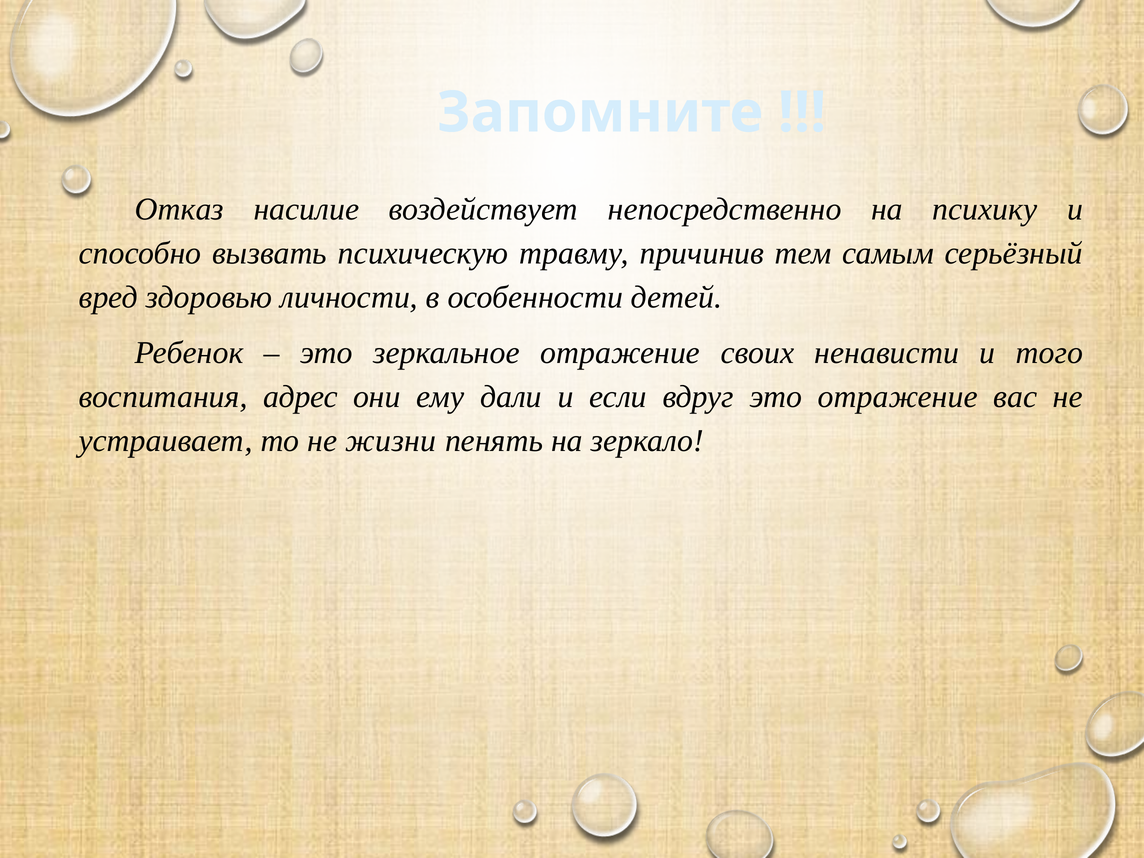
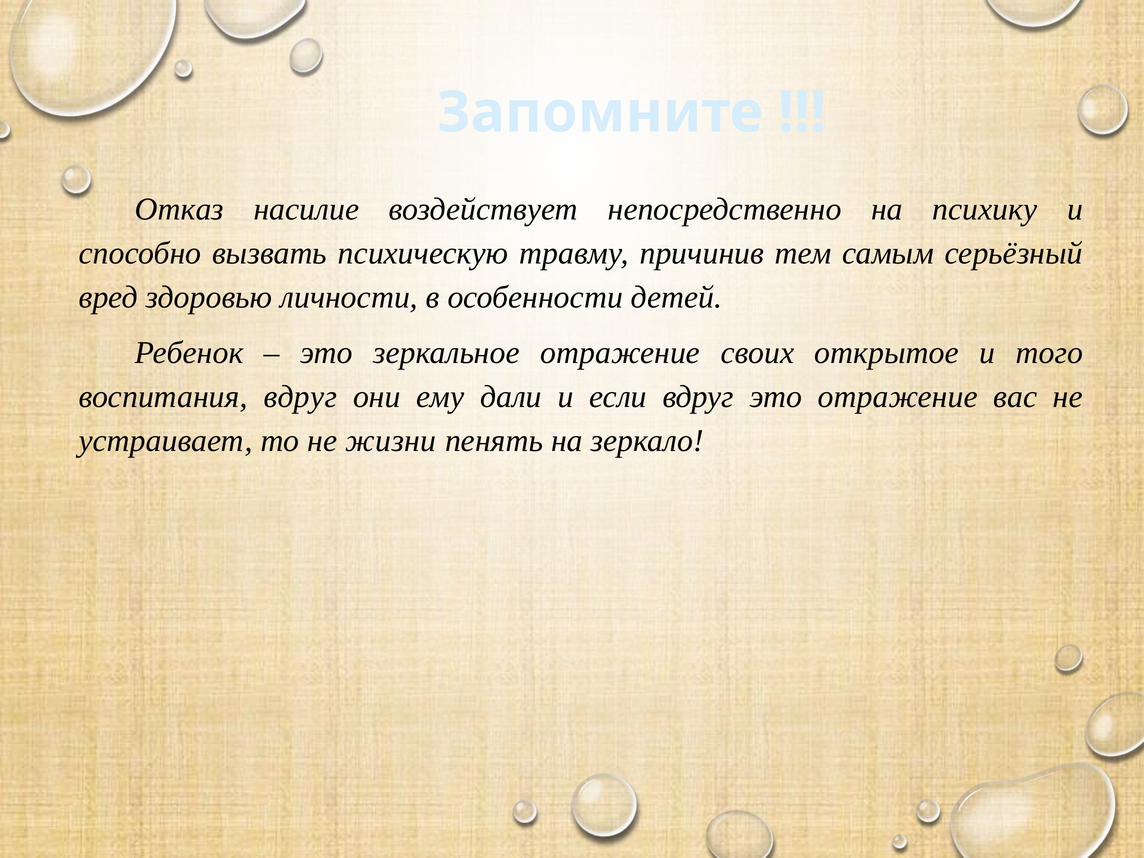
ненависти: ненависти -> открытое
воспитания адрес: адрес -> вдруг
